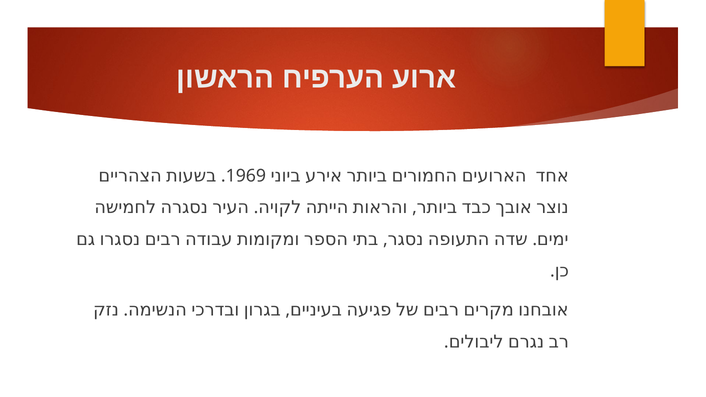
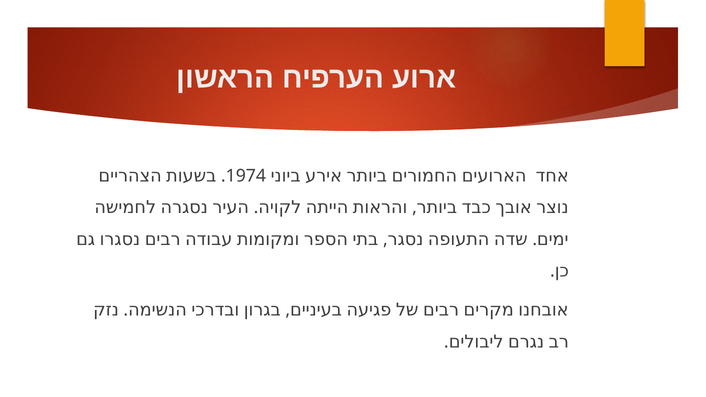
1969: 1969 -> 1974
